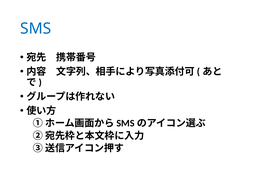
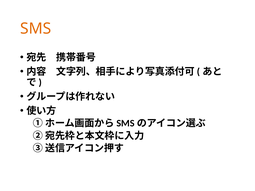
SMS colour: blue -> orange
